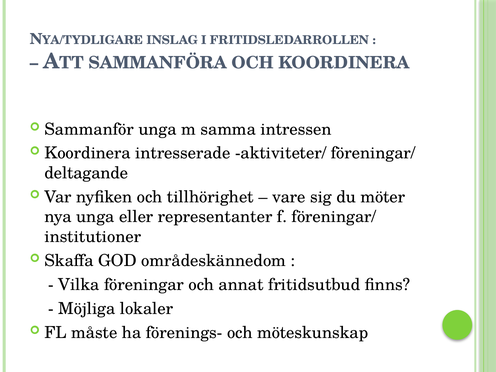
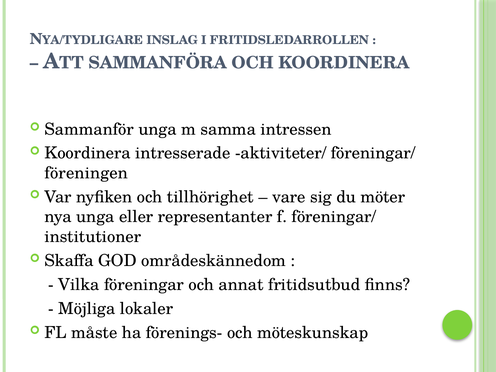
deltagande: deltagande -> föreningen
